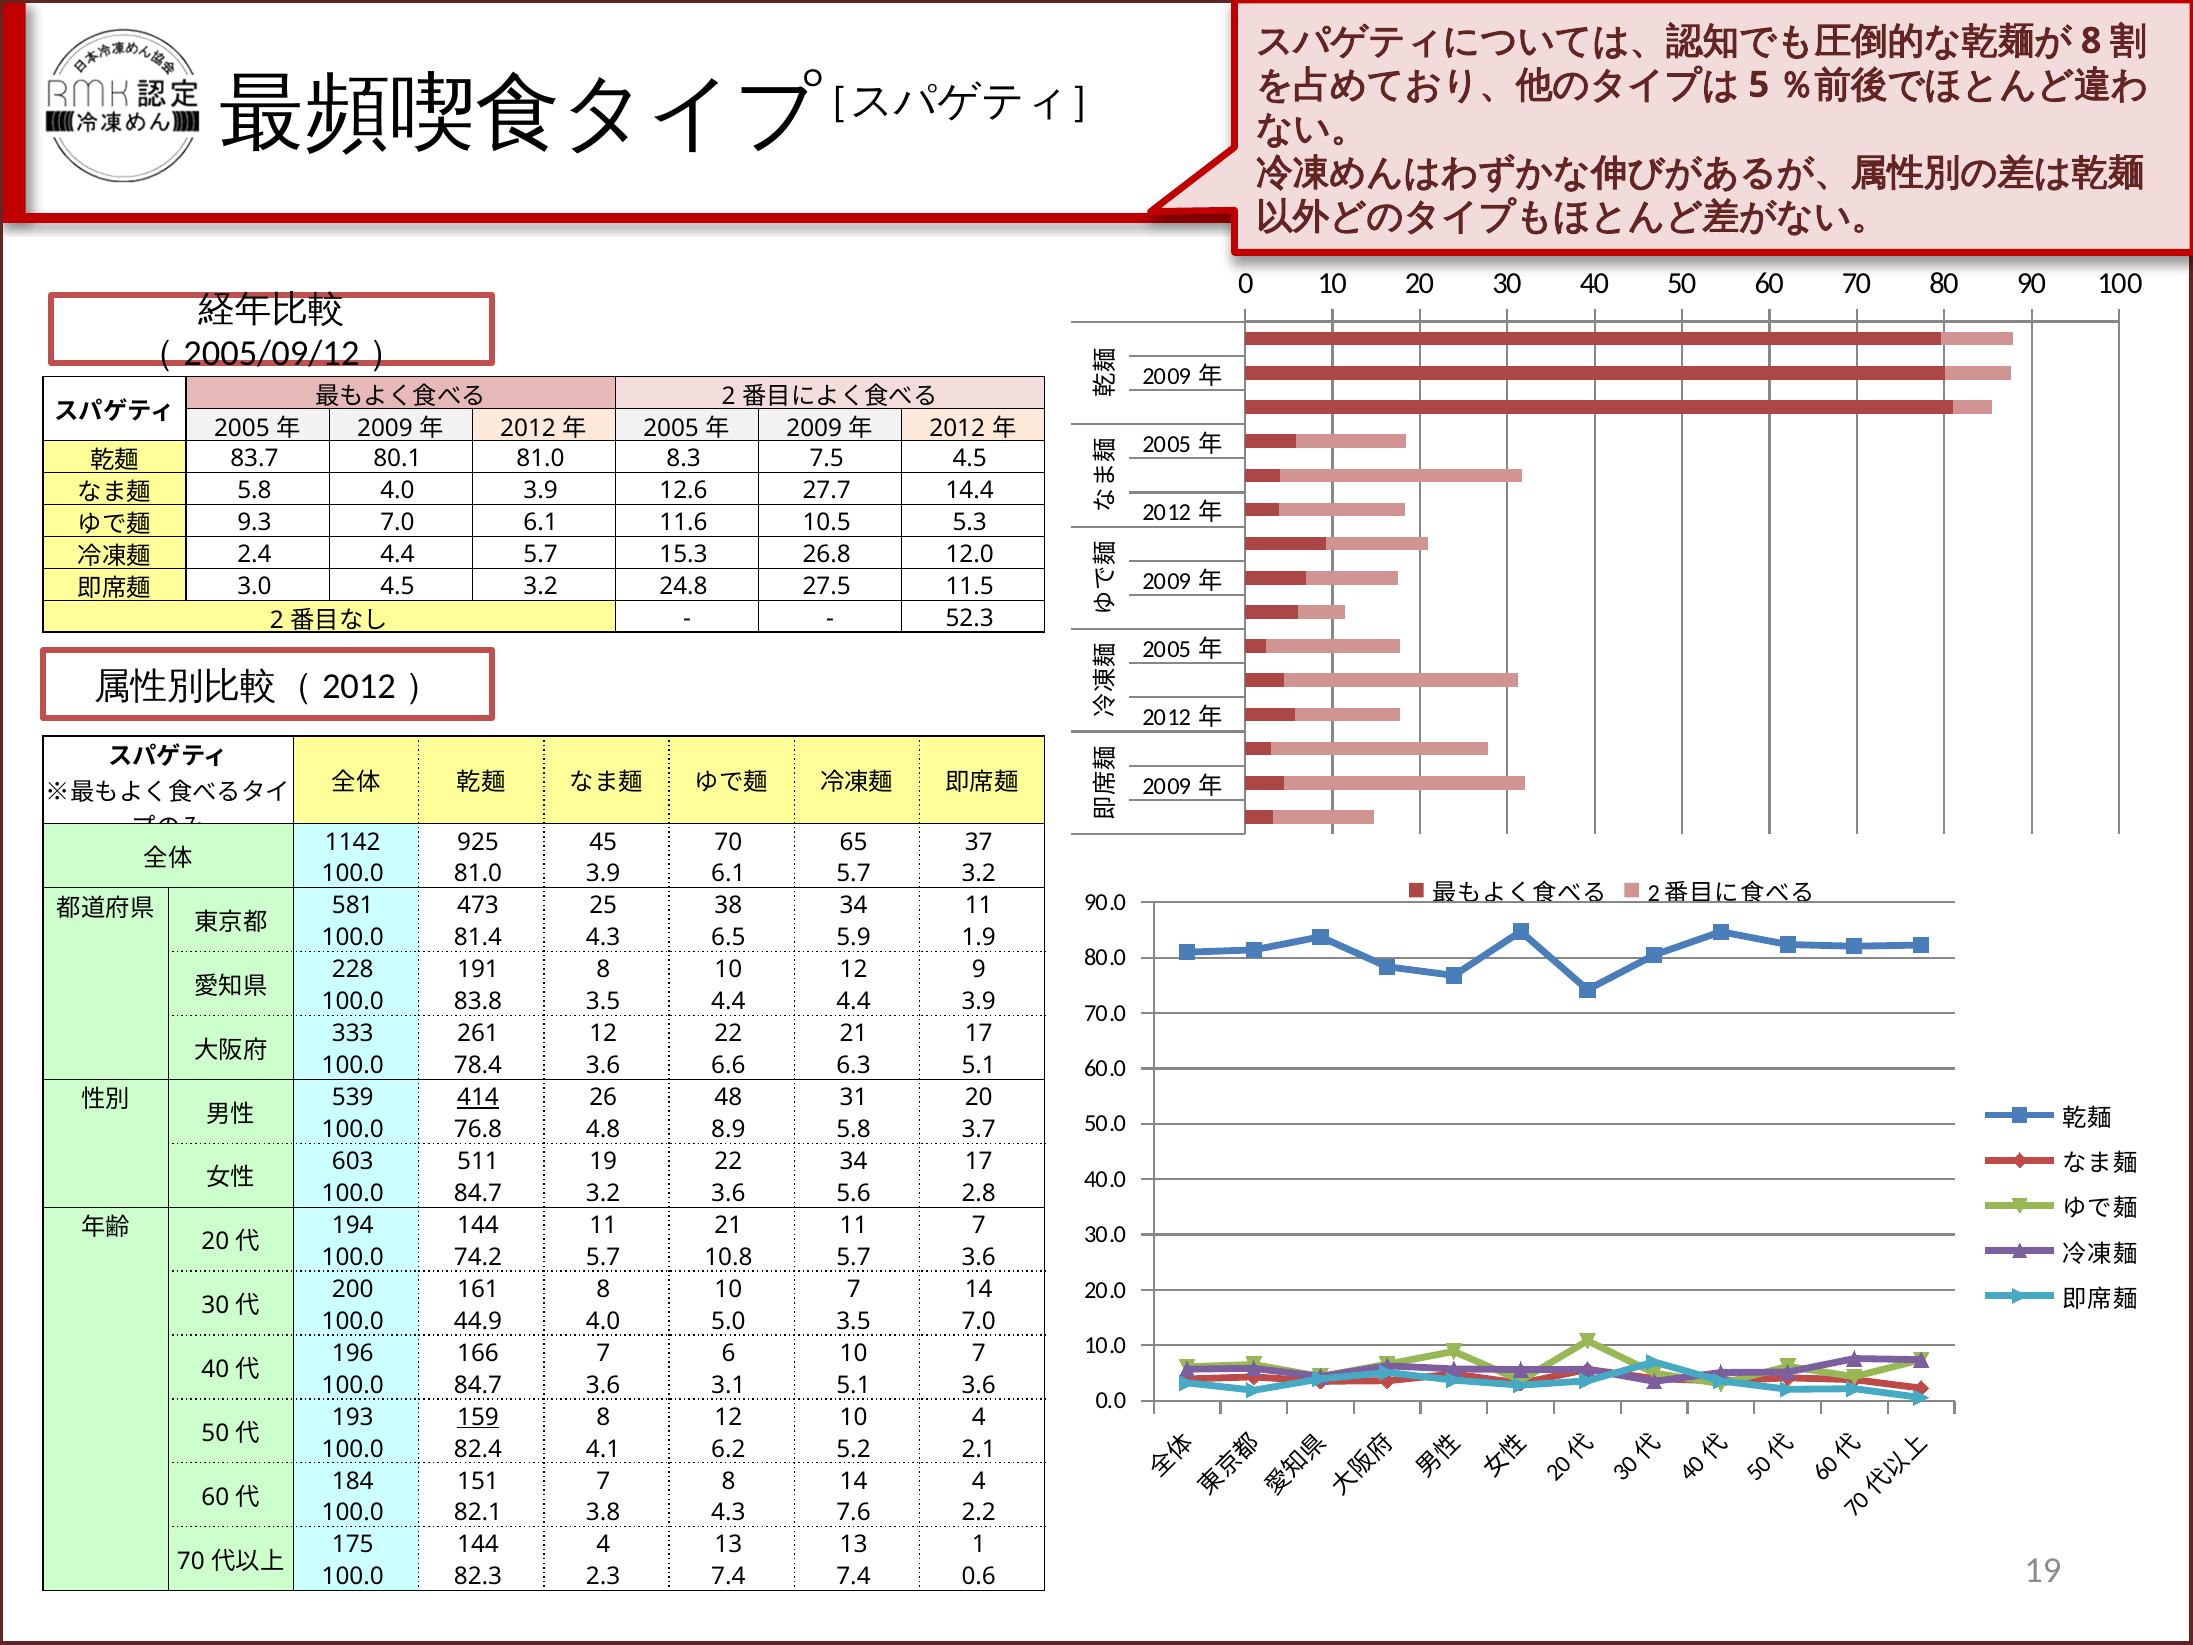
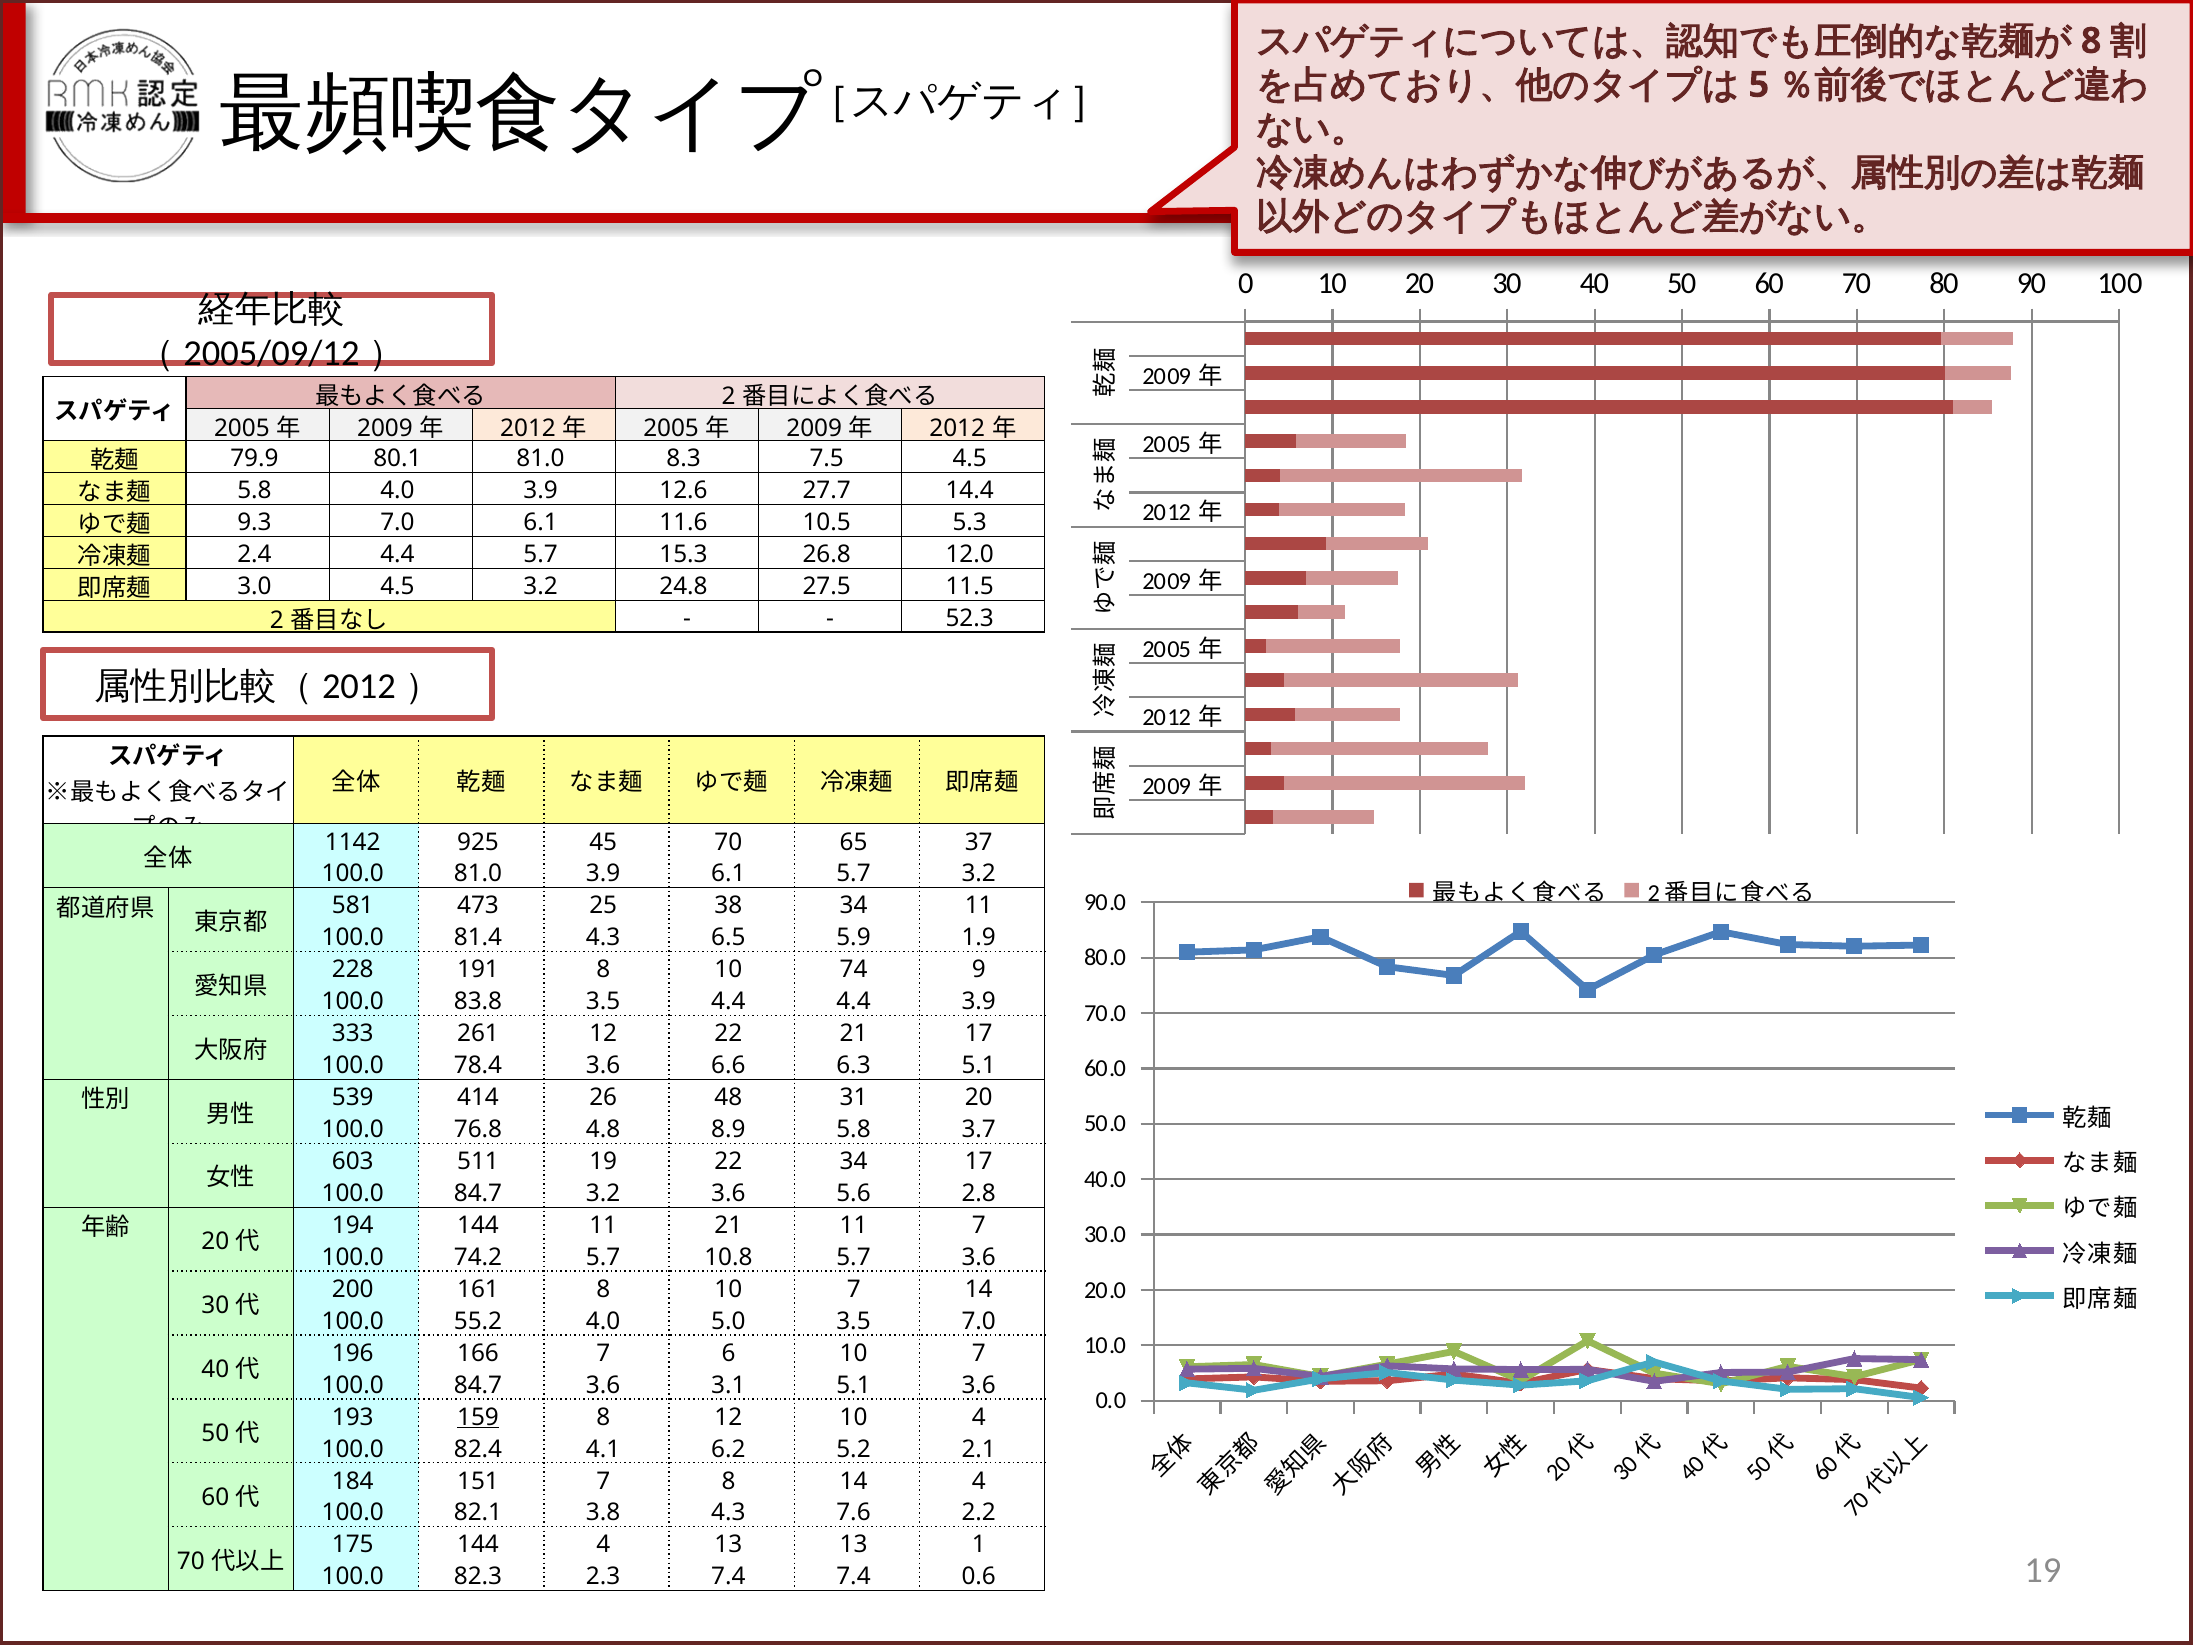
83.7: 83.7 -> 79.9
10 12: 12 -> 74
414 underline: present -> none
44.9: 44.9 -> 55.2
